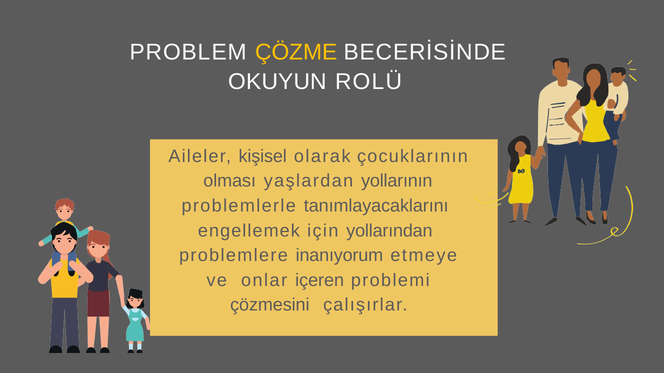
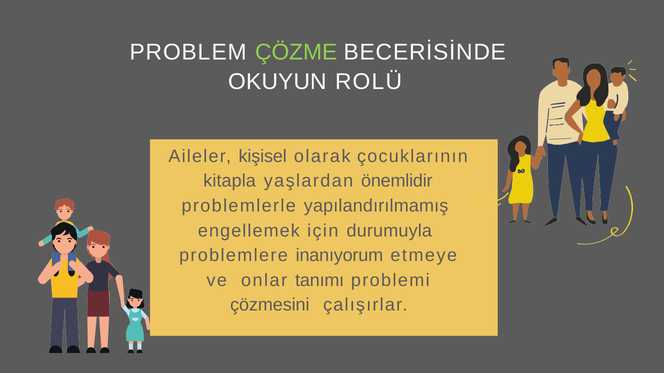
ÇÖZME colour: yellow -> light green
olması: olması -> kitapla
yollarının: yollarının -> önemlidir
tanımlayacaklarını: tanımlayacaklarını -> yapılandırılmamış
yollarından: yollarından -> durumuyla
içeren: içeren -> tanımı
